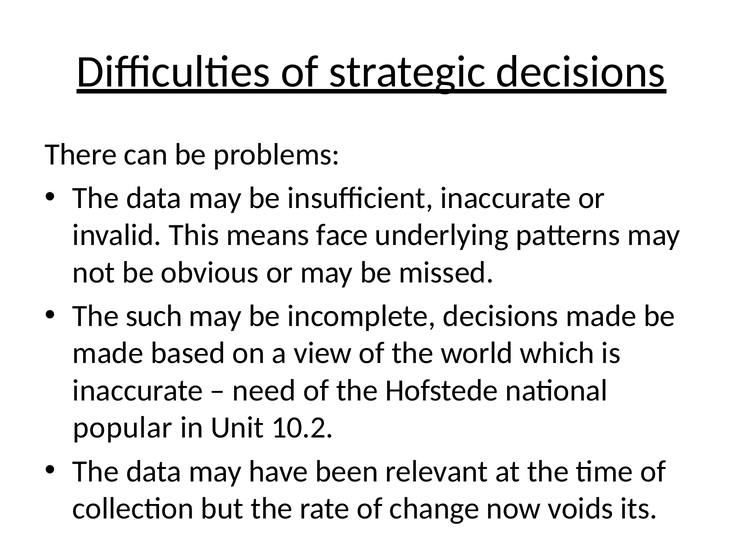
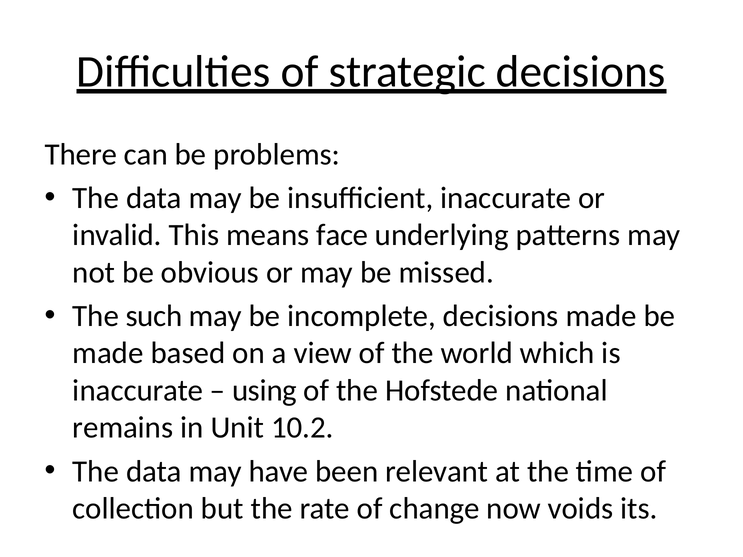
need: need -> using
popular: popular -> remains
